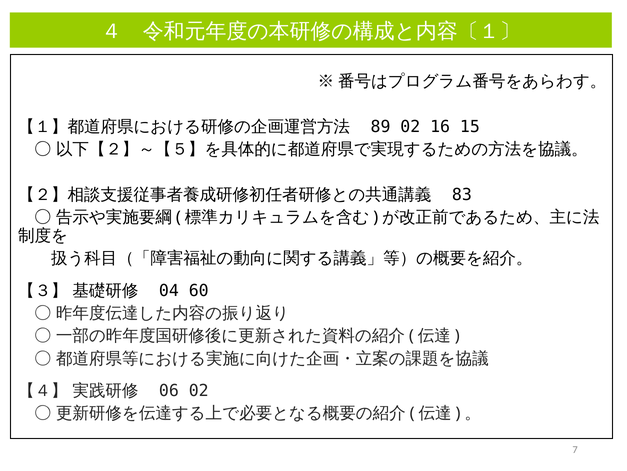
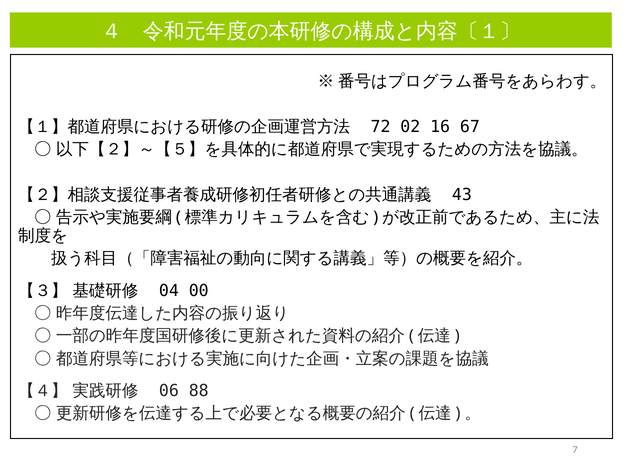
89: 89 -> 72
15: 15 -> 67
83: 83 -> 43
60: 60 -> 00
06 02: 02 -> 88
